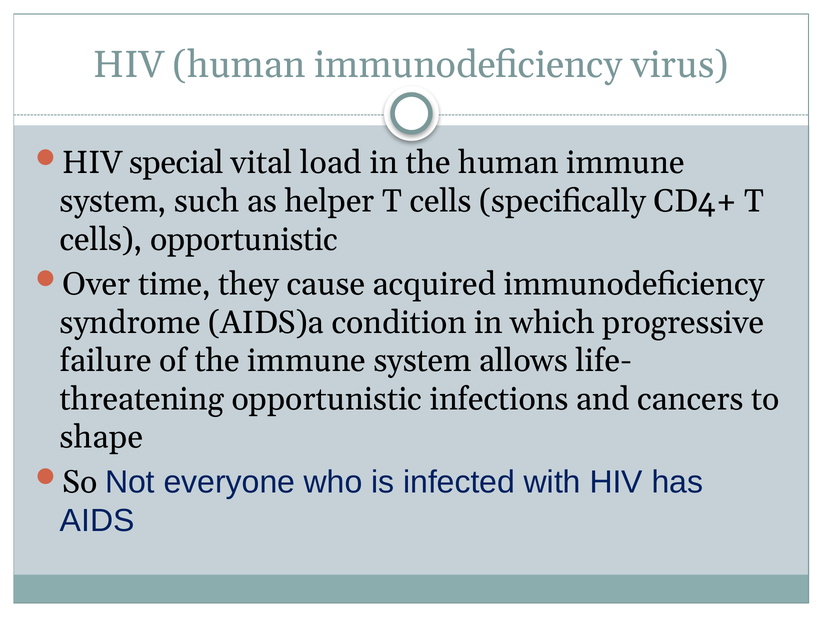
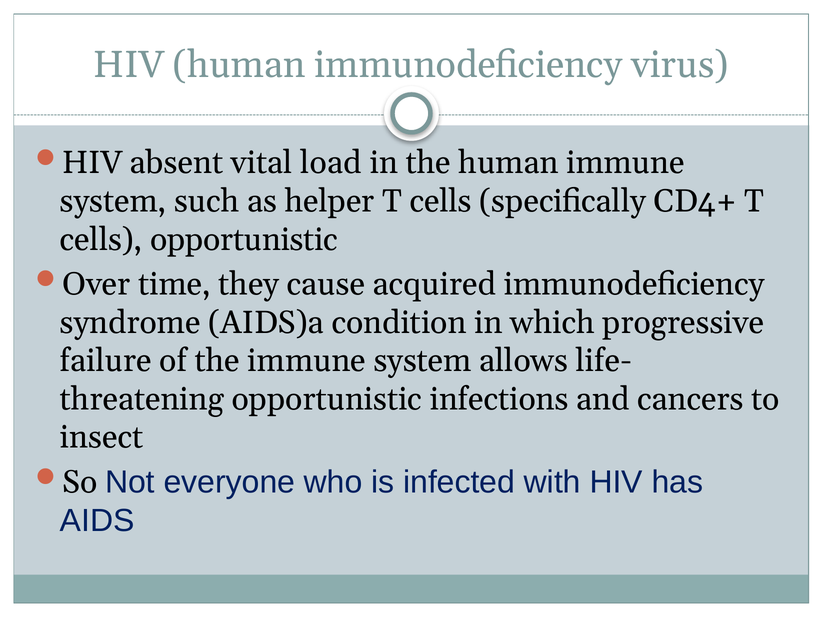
special: special -> absent
shape: shape -> insect
